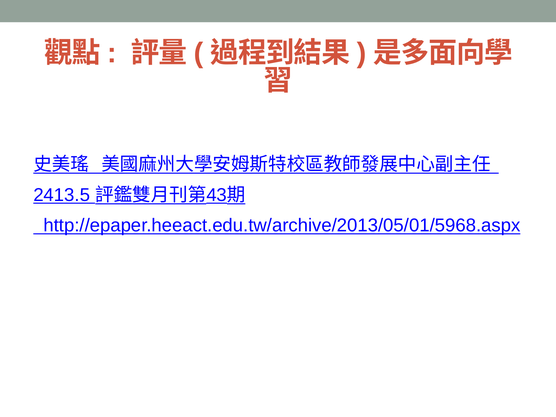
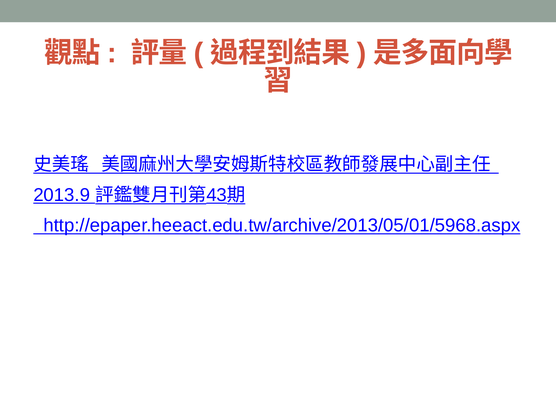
2413.5: 2413.5 -> 2013.9
